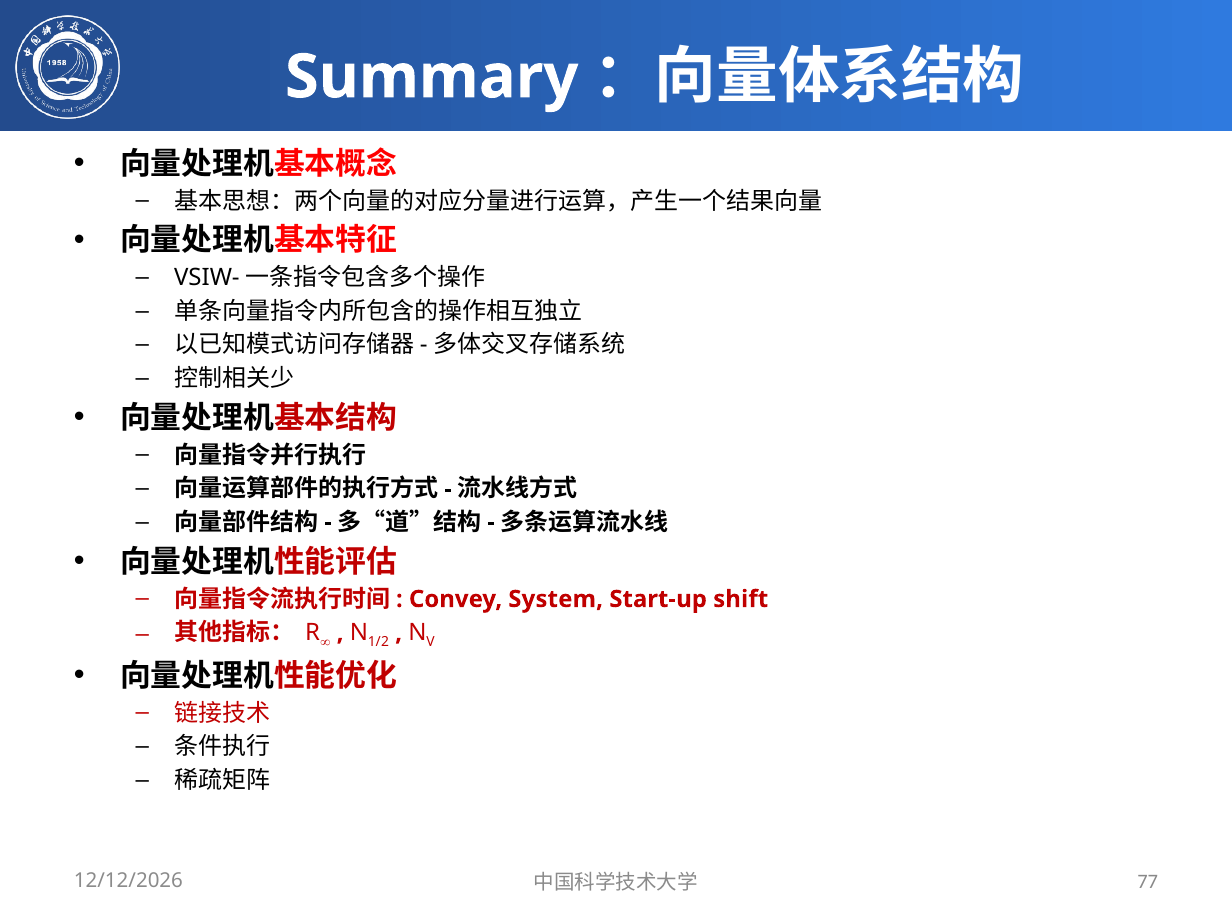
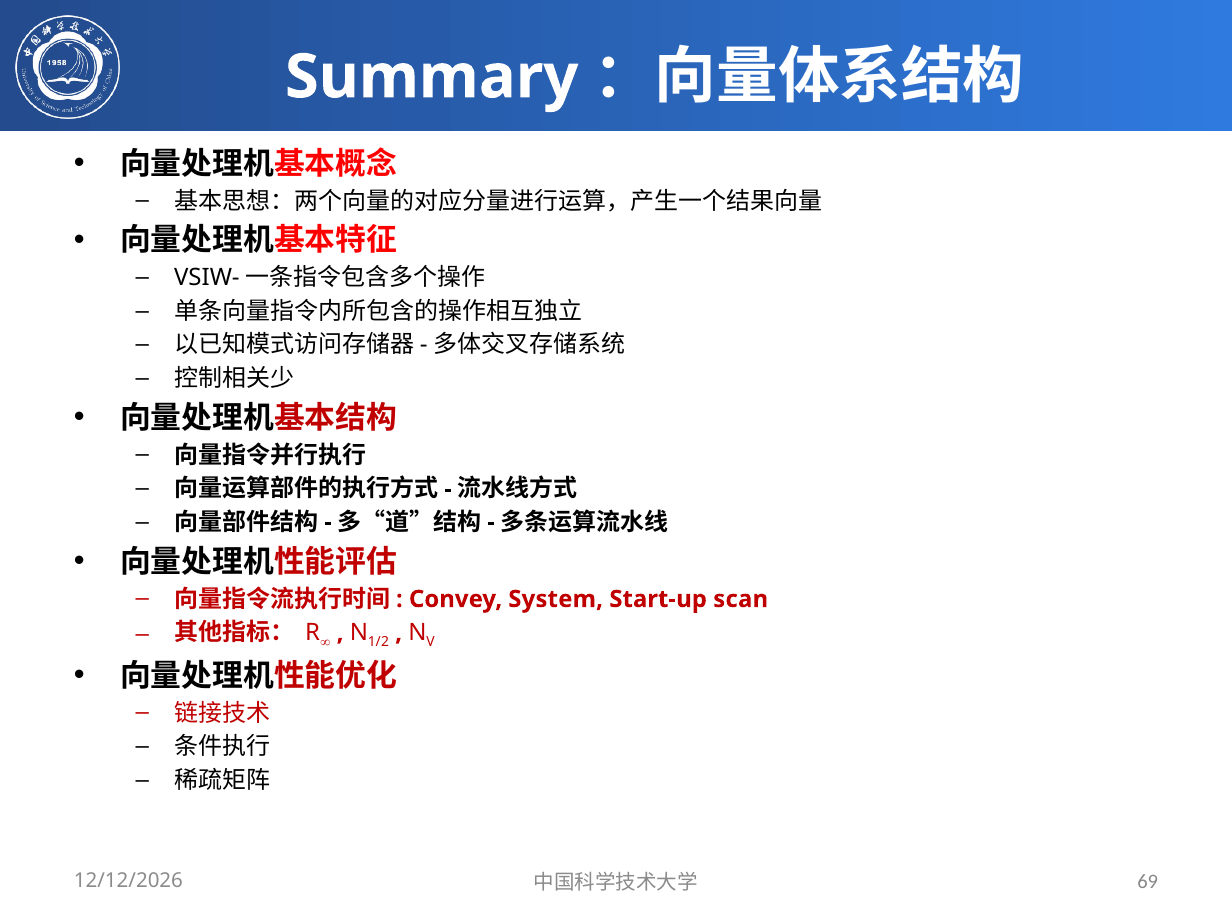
shift: shift -> scan
77: 77 -> 69
